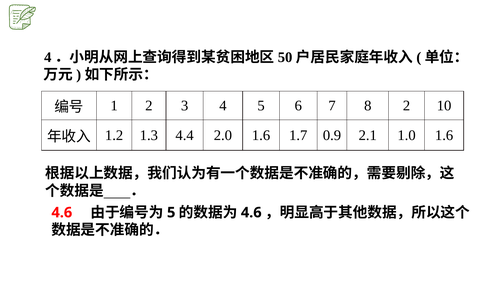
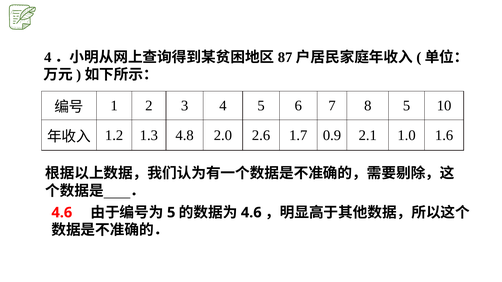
50: 50 -> 87
8 2: 2 -> 5
4.4: 4.4 -> 4.8
2.0 1.6: 1.6 -> 2.6
